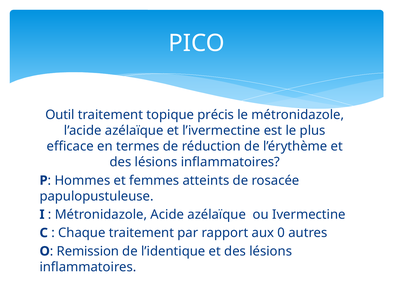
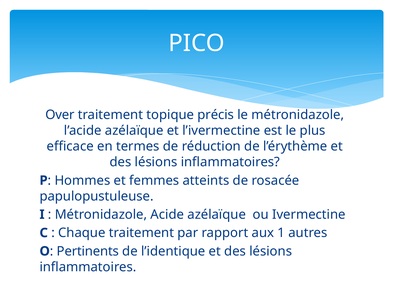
Outil: Outil -> Over
0: 0 -> 1
Remission: Remission -> Pertinents
